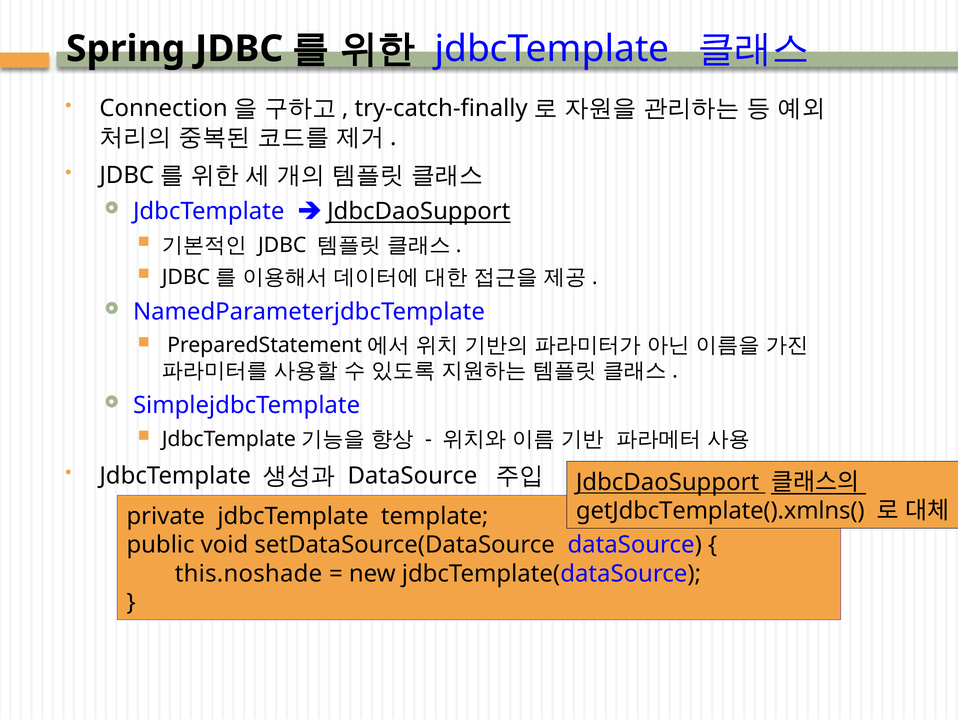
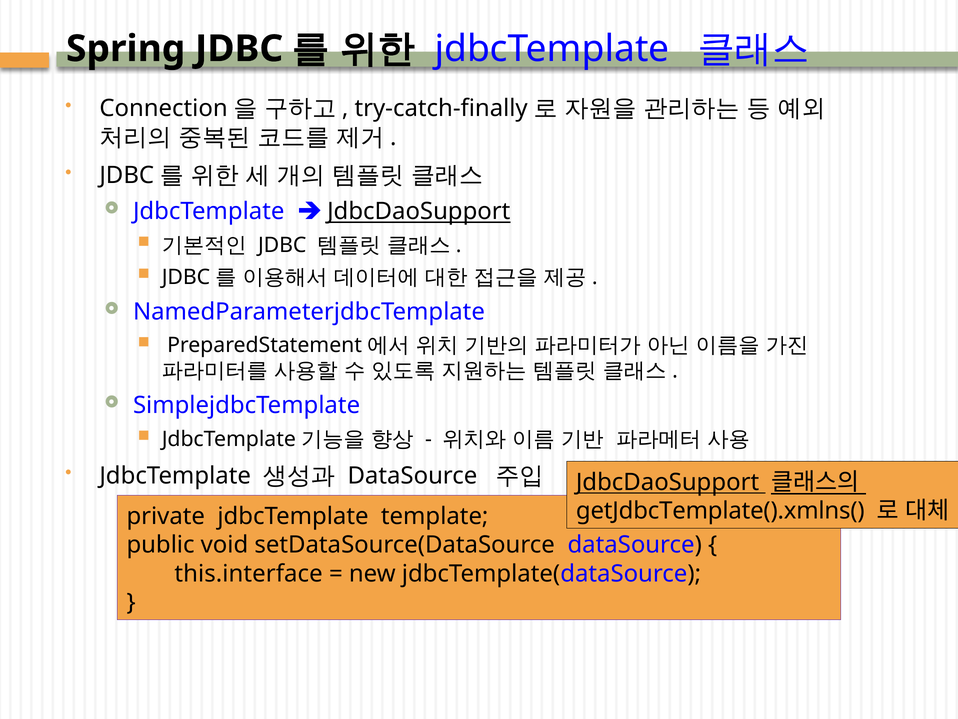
this.noshade: this.noshade -> this.interface
